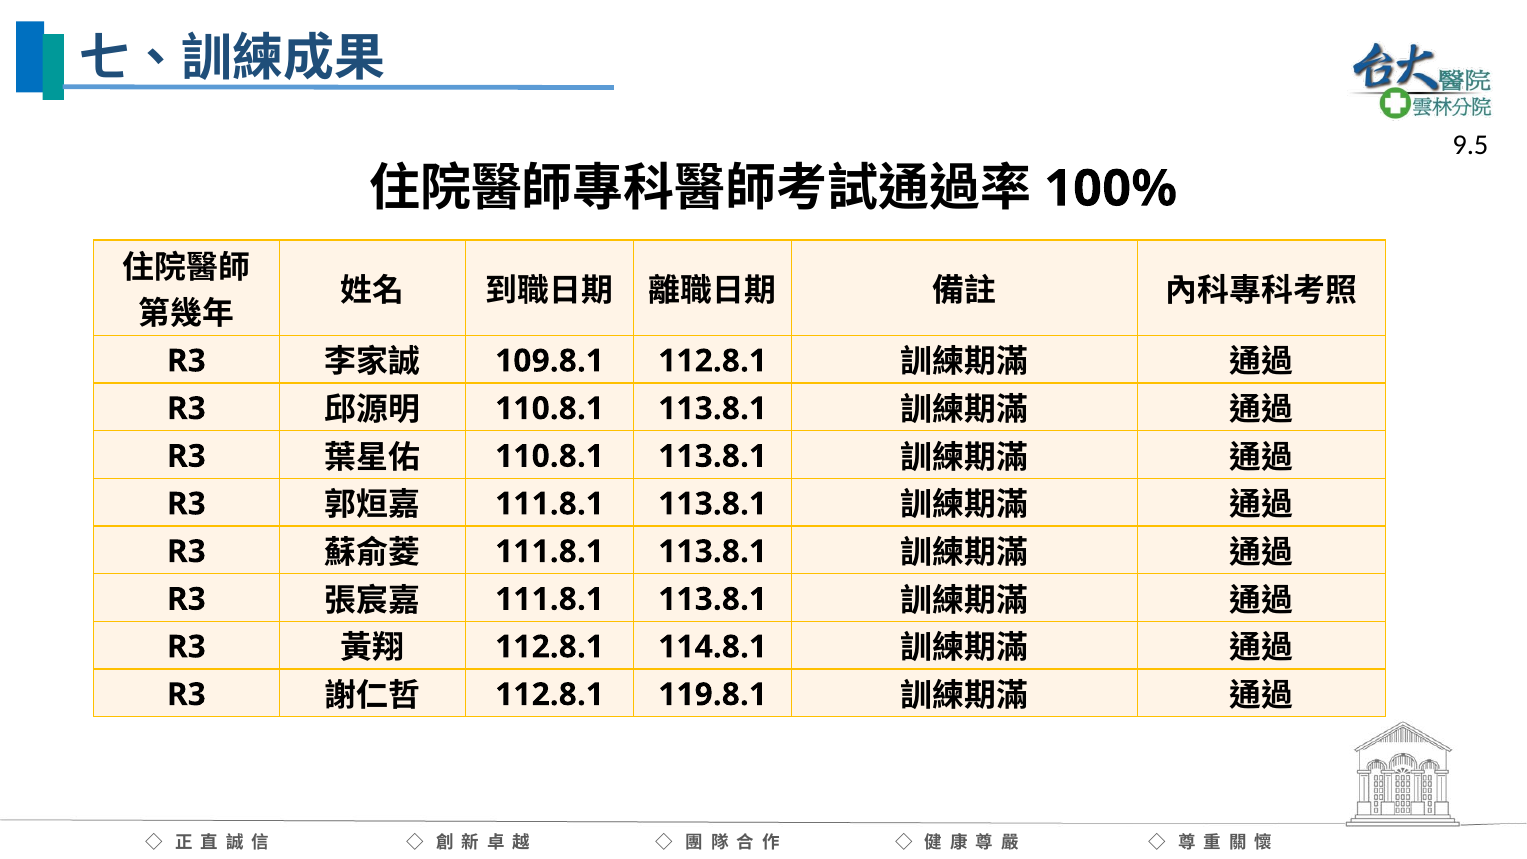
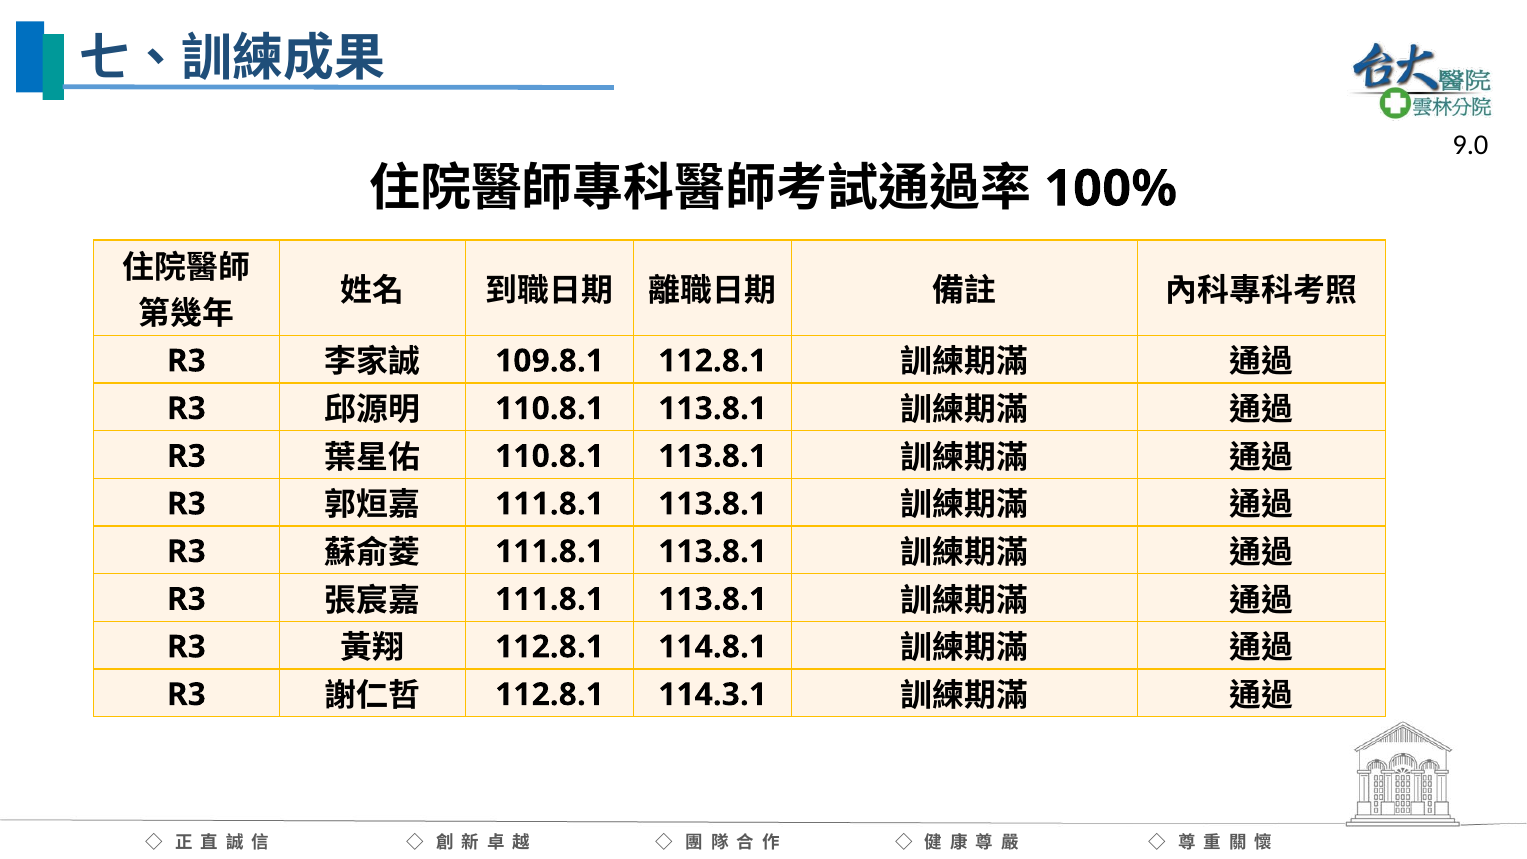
9.5: 9.5 -> 9.0
119.8.1: 119.8.1 -> 114.3.1
